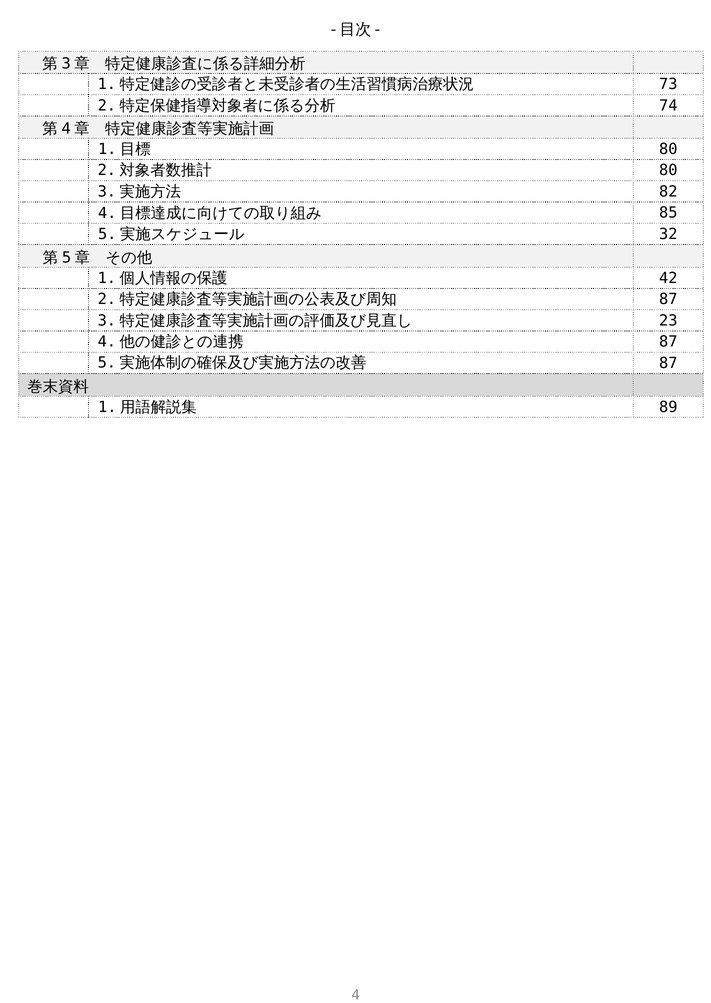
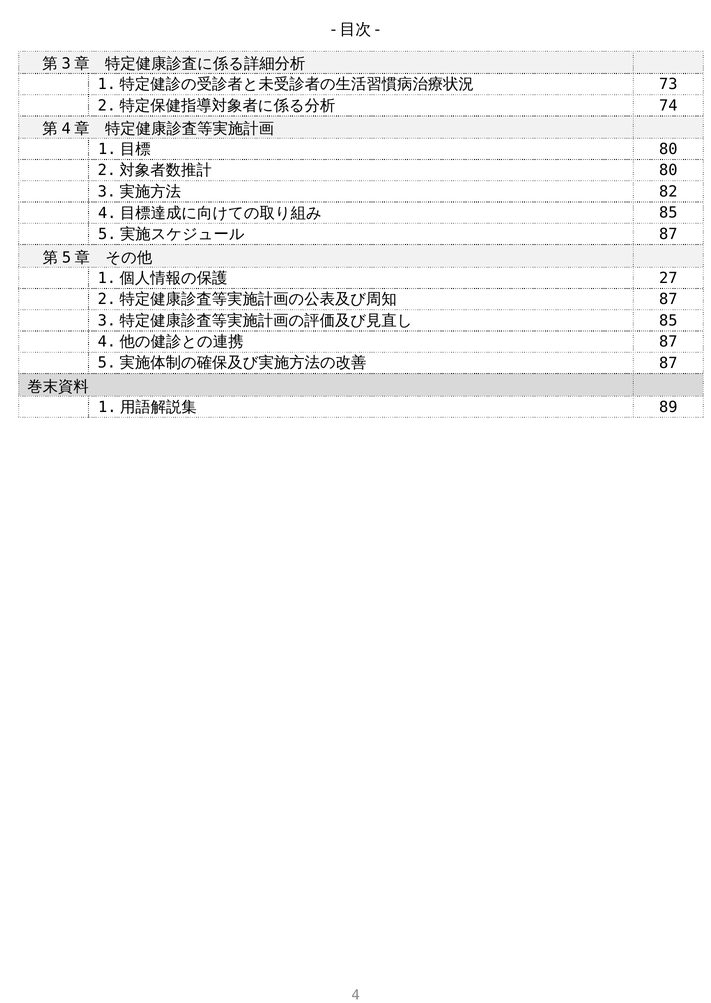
32 at (668, 234): 32 -> 87
42: 42 -> 27
23 at (668, 321): 23 -> 85
